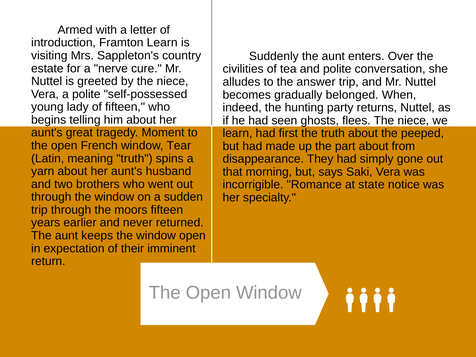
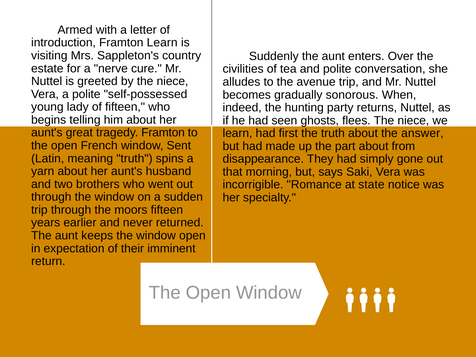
answer: answer -> avenue
belonged: belonged -> sonorous
tragedy Moment: Moment -> Framton
peeped: peeped -> answer
Tear: Tear -> Sent
